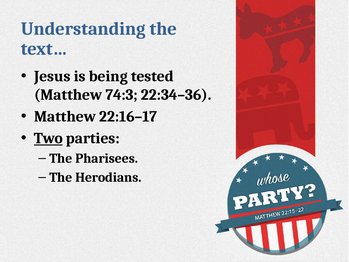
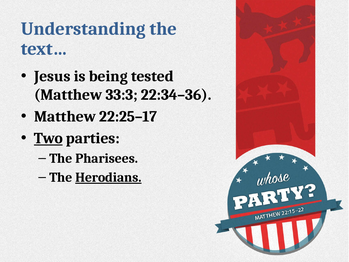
74:3: 74:3 -> 33:3
22:16–17: 22:16–17 -> 22:25–17
Herodians underline: none -> present
